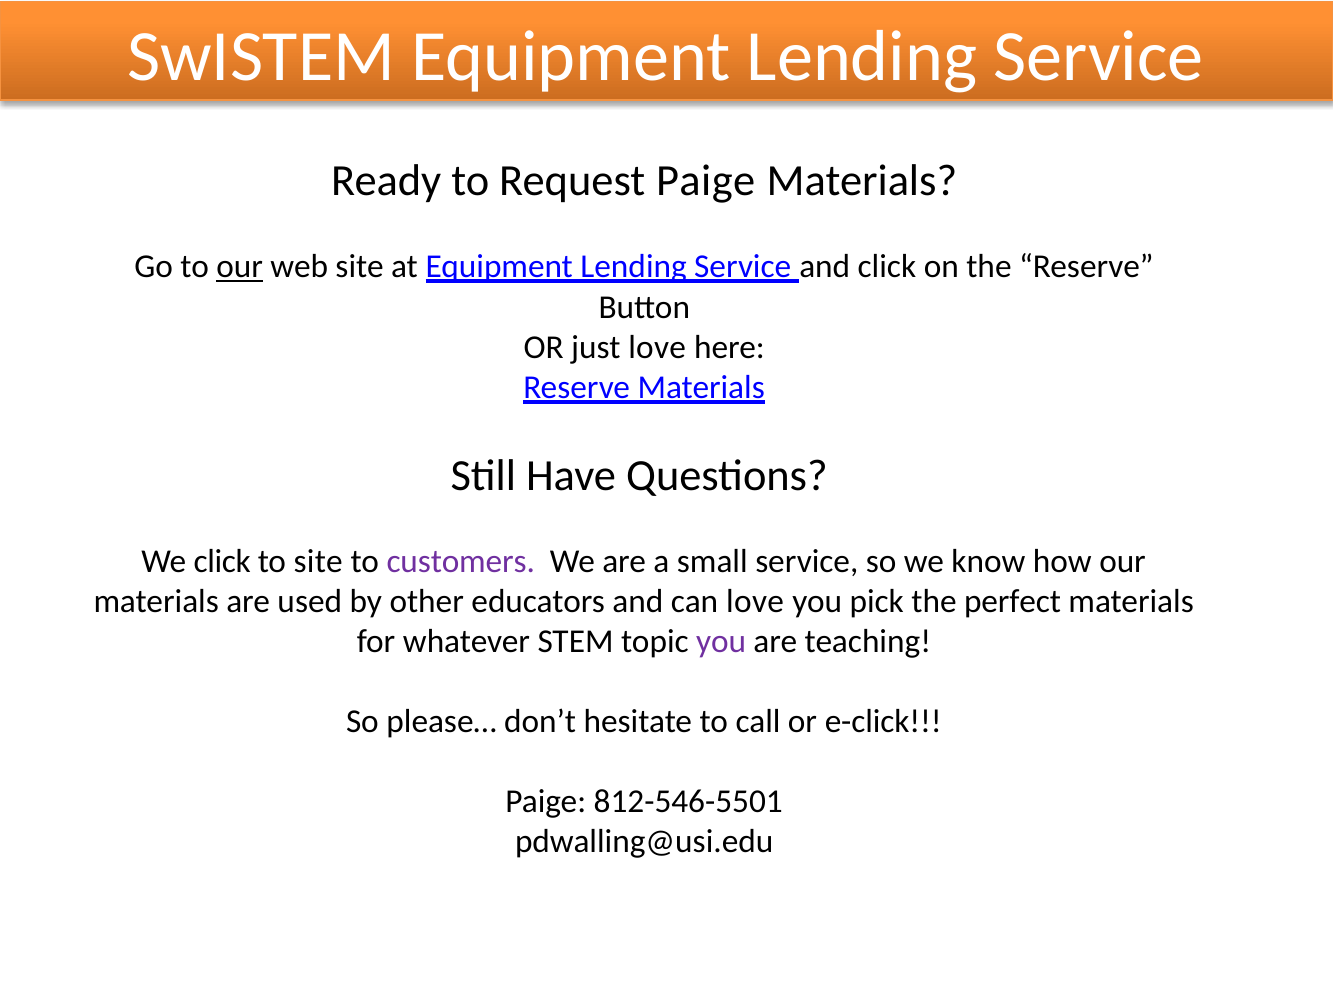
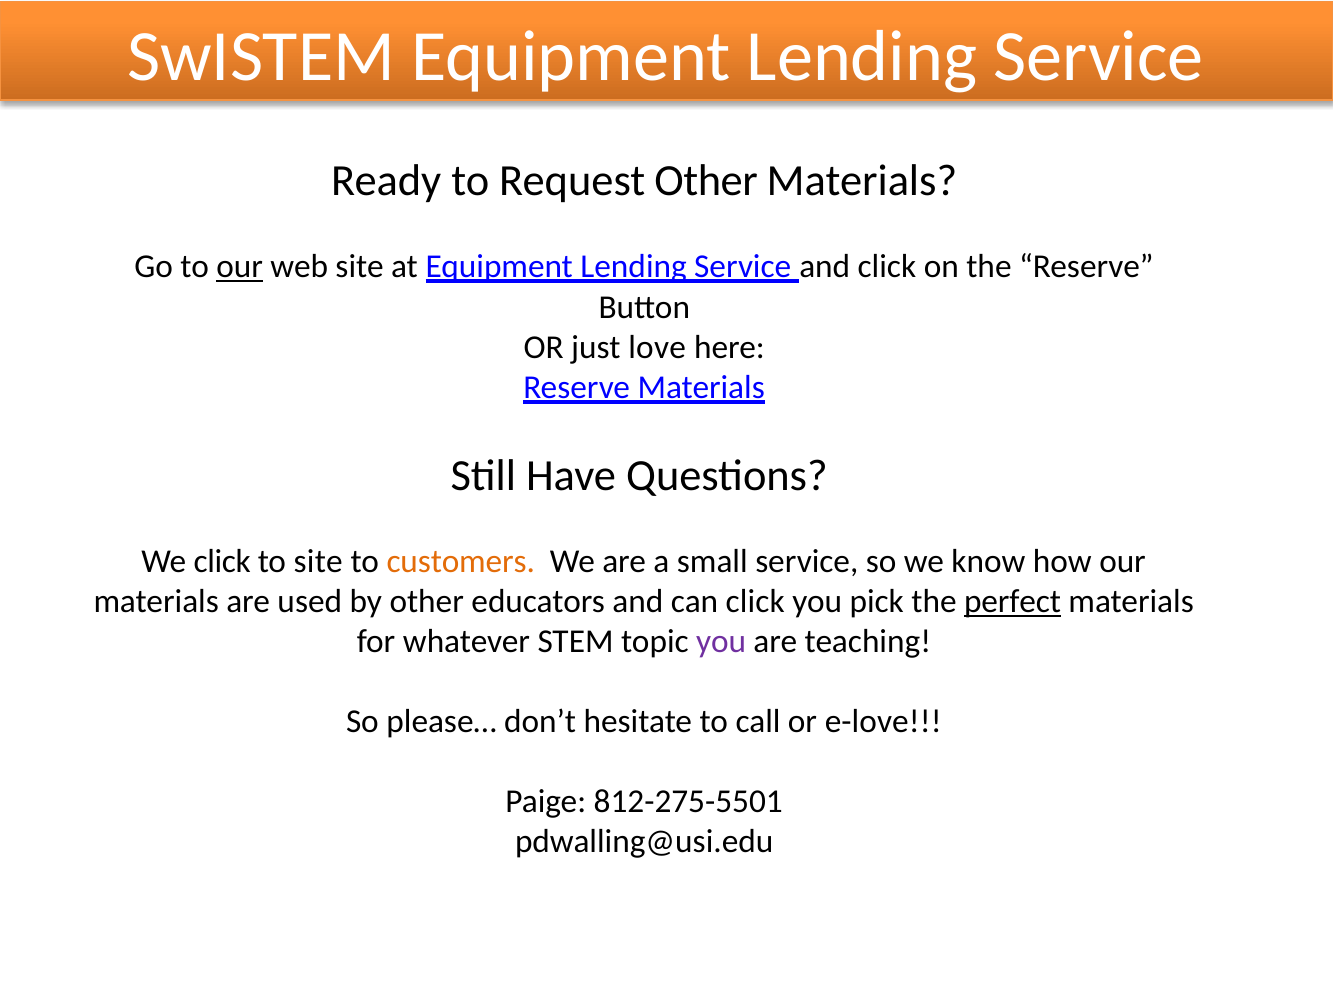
Request Paige: Paige -> Other
customers colour: purple -> orange
can love: love -> click
perfect underline: none -> present
e-click: e-click -> e-love
812-546-5501: 812-546-5501 -> 812-275-5501
